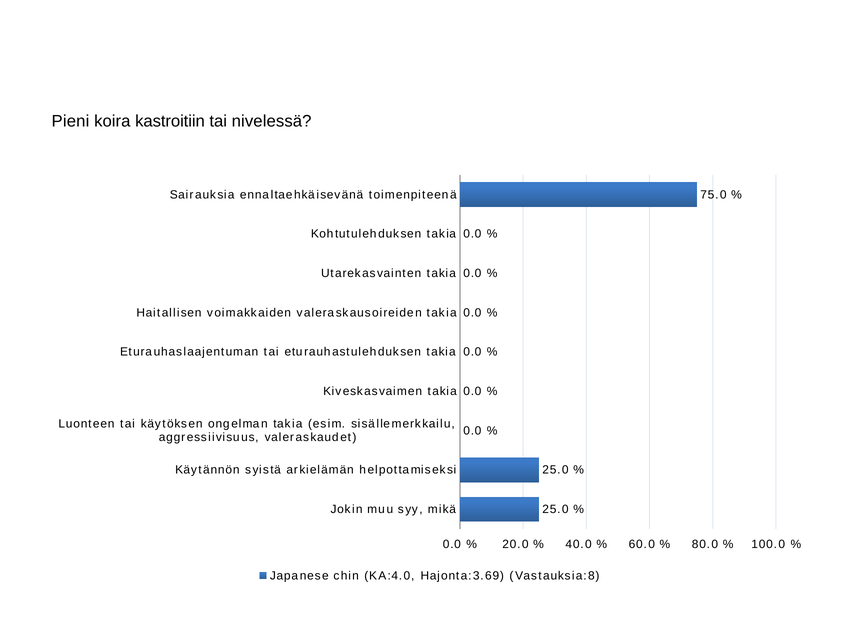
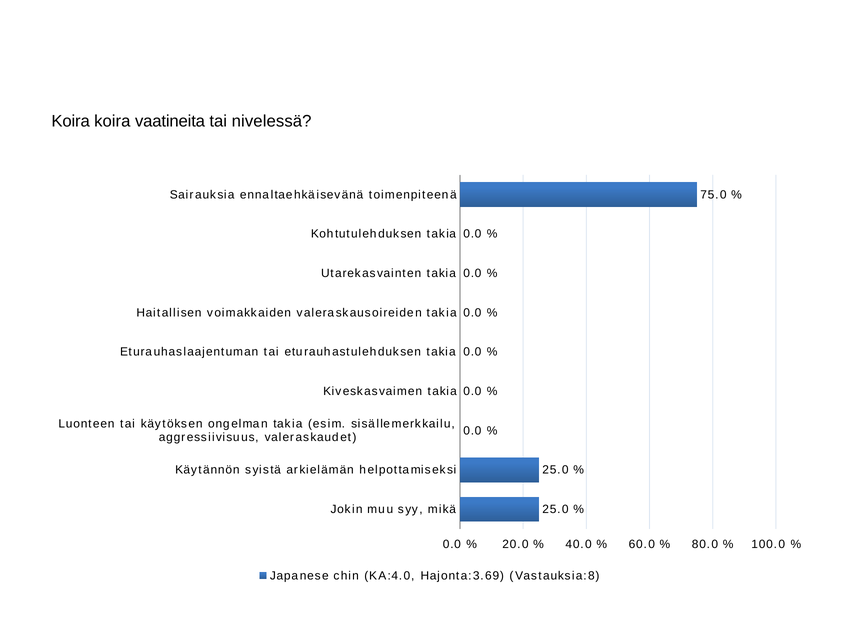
Pieni at (70, 121): Pieni -> Koira
kastroitiin: kastroitiin -> vaatineita
